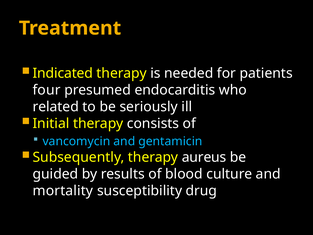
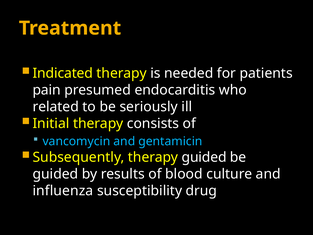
four: four -> pain
therapy aureus: aureus -> guided
mortality: mortality -> influenza
